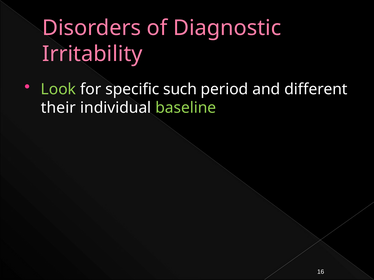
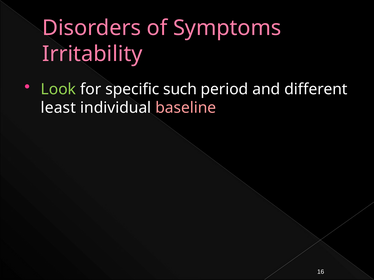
Diagnostic: Diagnostic -> Symptoms
their: their -> least
baseline colour: light green -> pink
